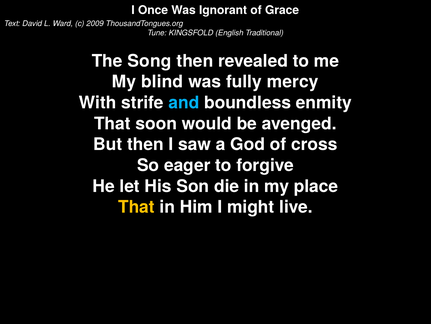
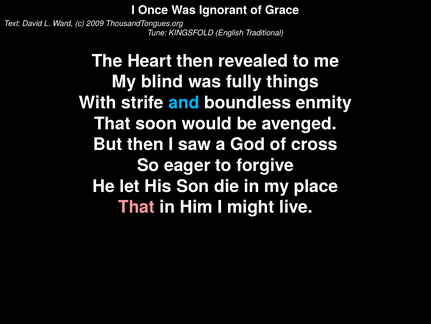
Song: Song -> Heart
mercy: mercy -> things
That at (136, 207) colour: yellow -> pink
